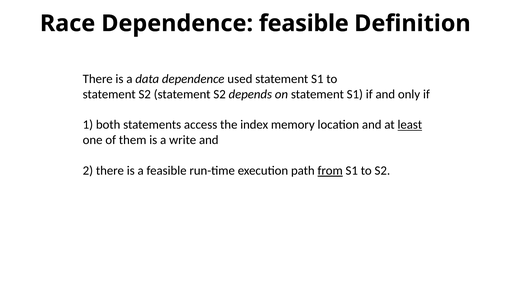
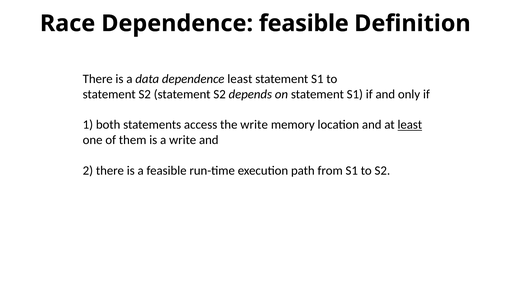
dependence used: used -> least
the index: index -> write
from underline: present -> none
